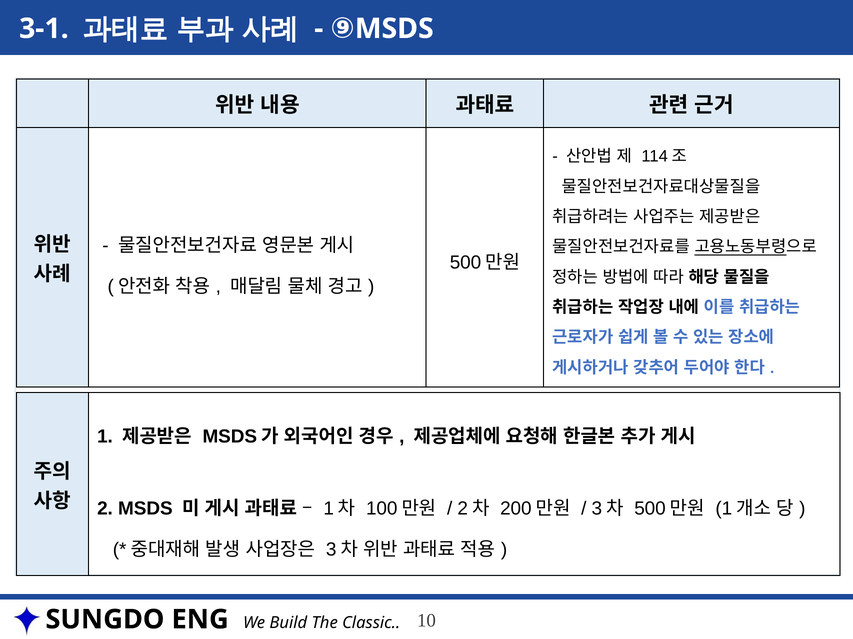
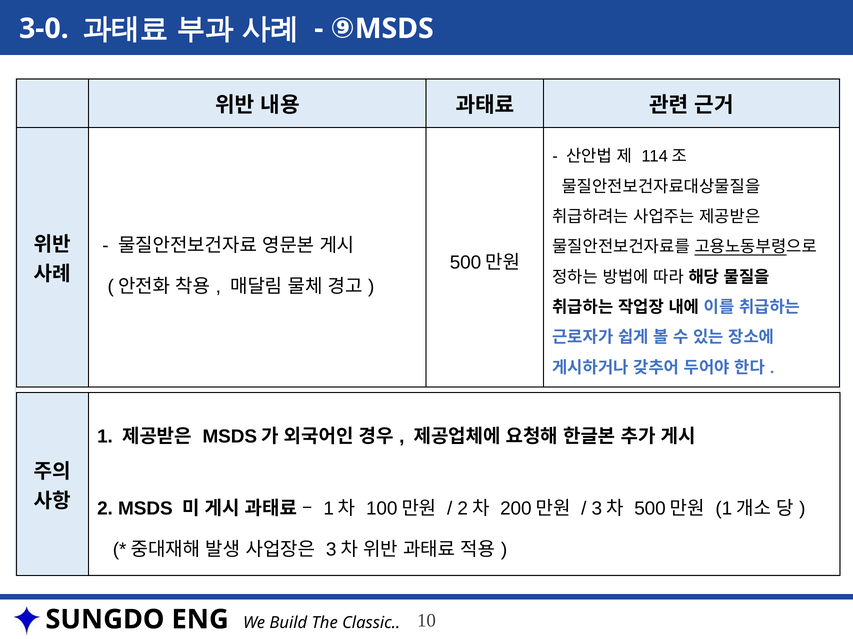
3-1: 3-1 -> 3-0
